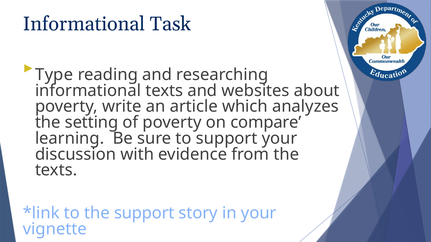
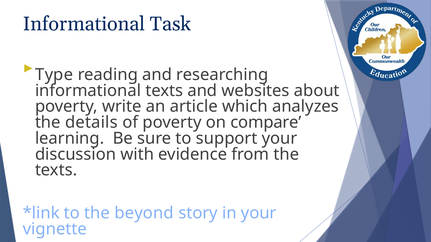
setting: setting -> details
the support: support -> beyond
